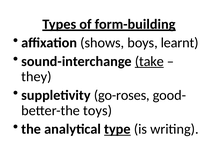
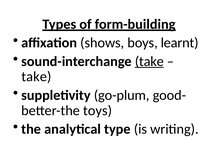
they at (36, 77): they -> take
go-roses: go-roses -> go-plum
type underline: present -> none
